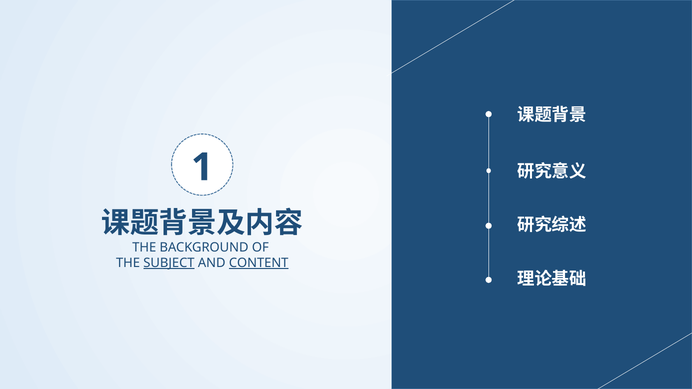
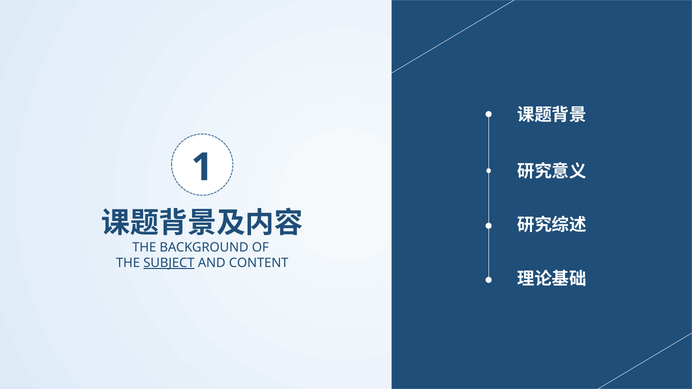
CONTENT underline: present -> none
